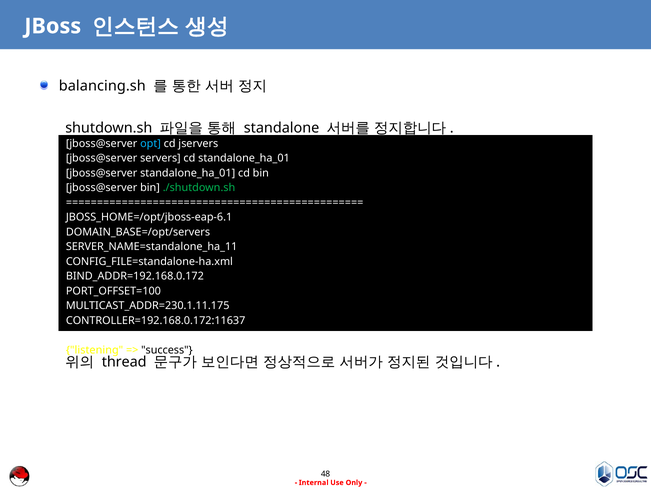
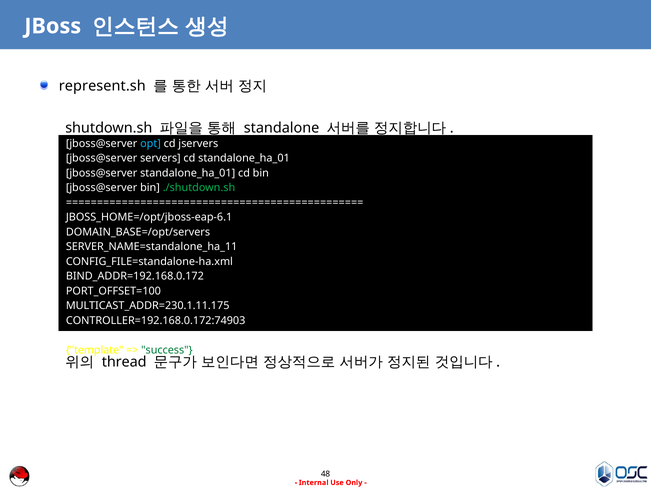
balancing.sh: balancing.sh -> represent.sh
CONTROLLER=192.168.0.172:11637: CONTROLLER=192.168.0.172:11637 -> CONTROLLER=192.168.0.172:74903
listening: listening -> template
success colour: black -> green
